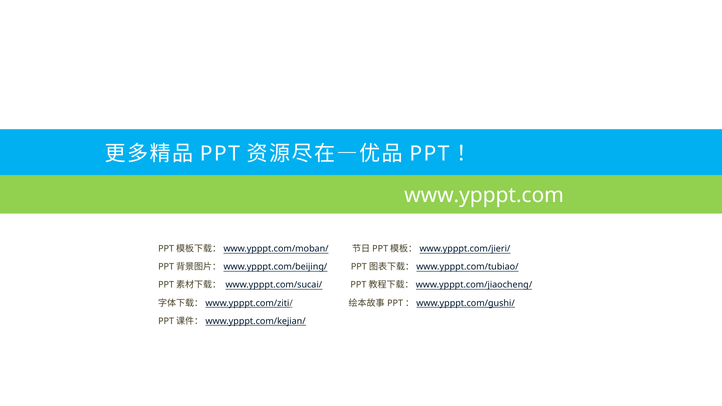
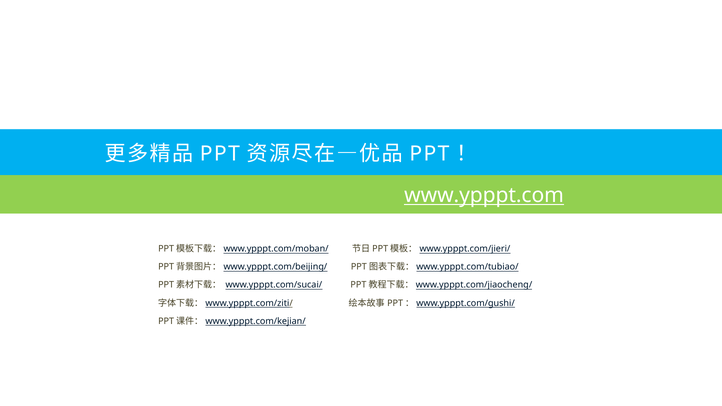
www.ypppt.com underline: none -> present
